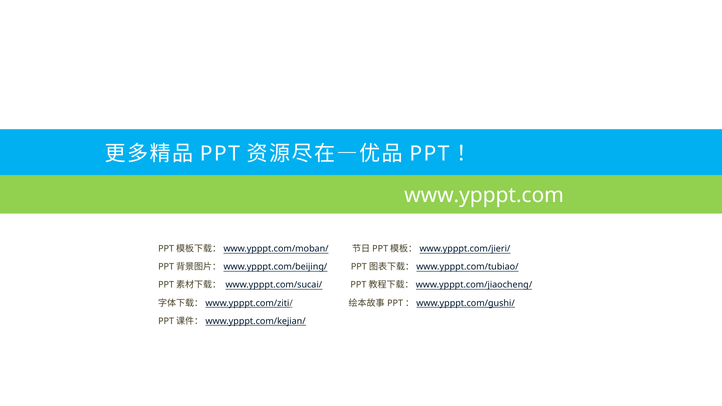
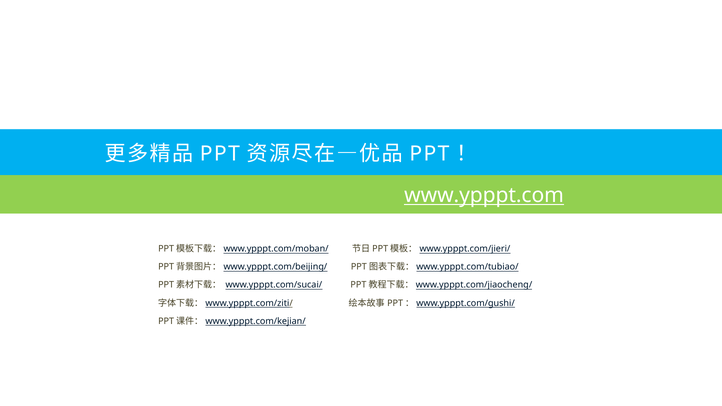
www.ypppt.com underline: none -> present
